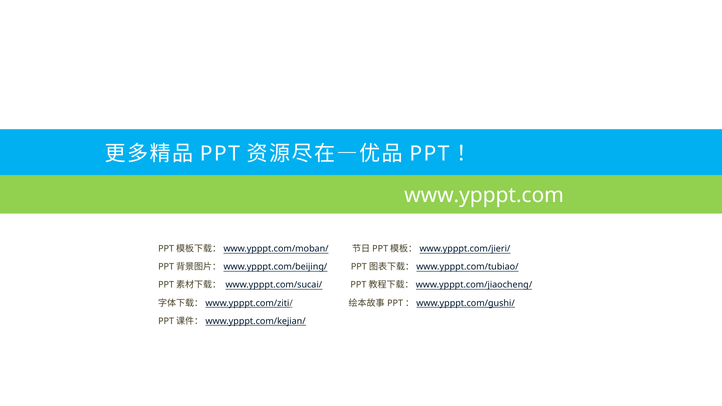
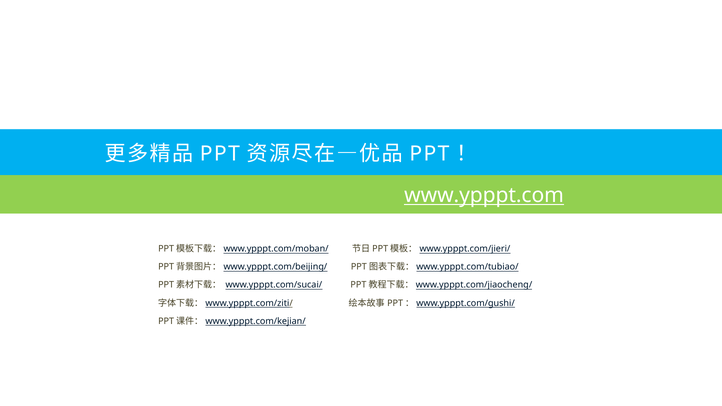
www.ypppt.com underline: none -> present
